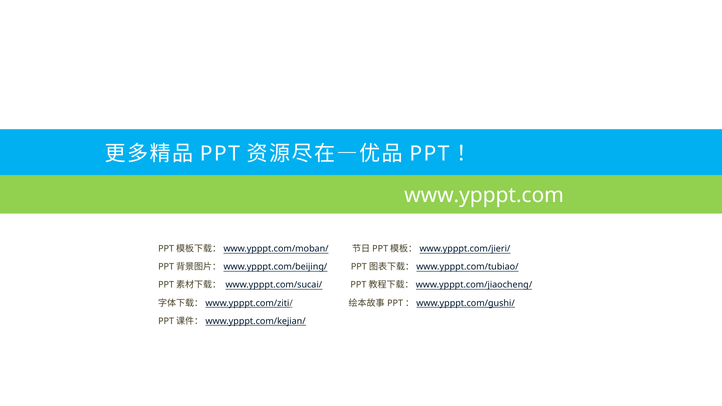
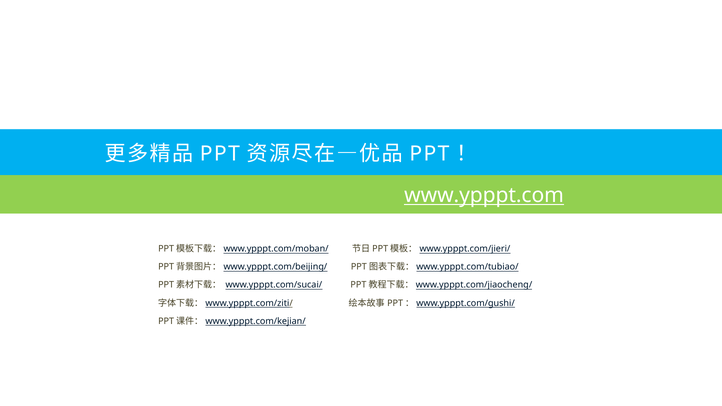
www.ypppt.com underline: none -> present
